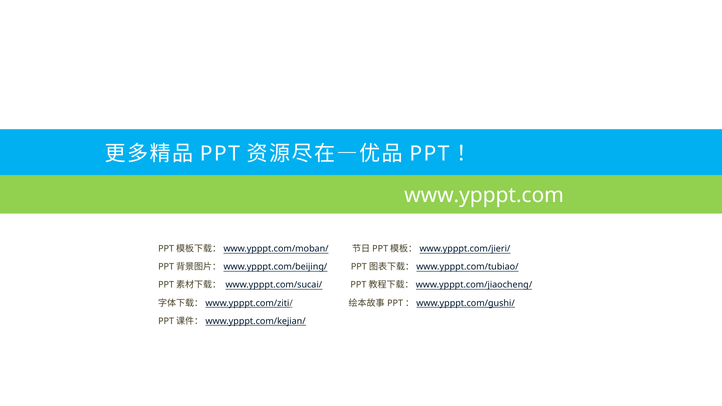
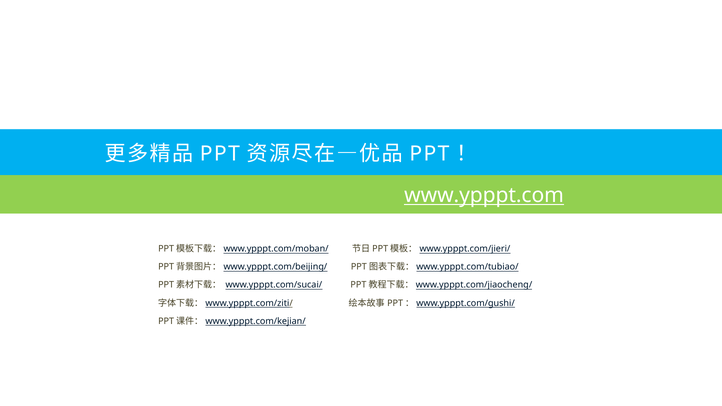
www.ypppt.com underline: none -> present
